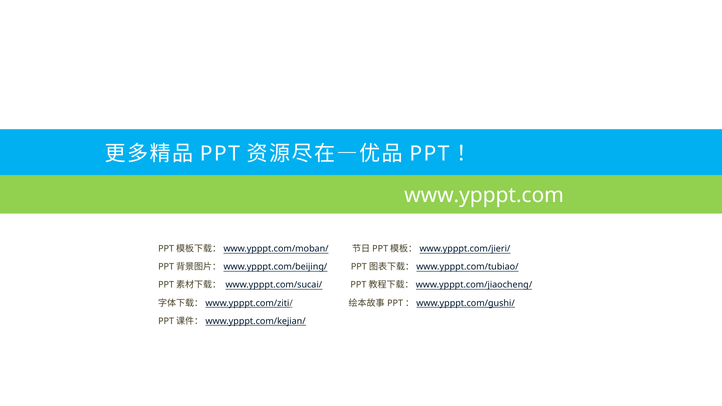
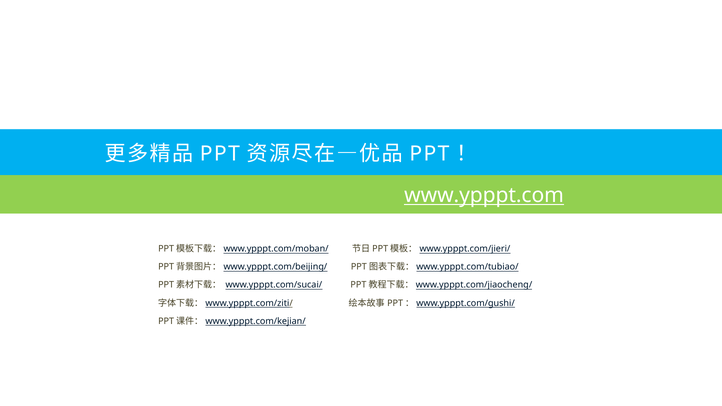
www.ypppt.com underline: none -> present
